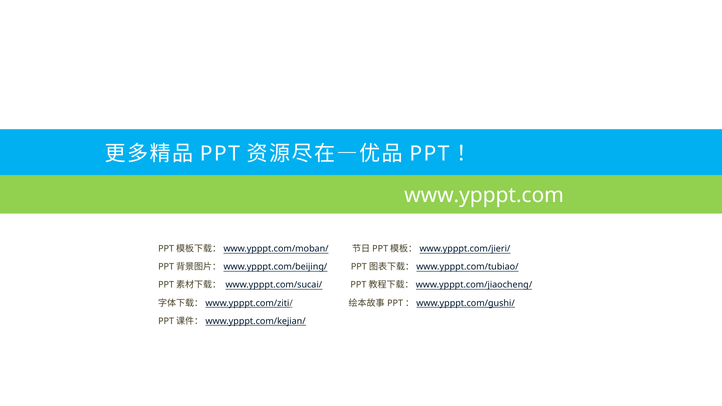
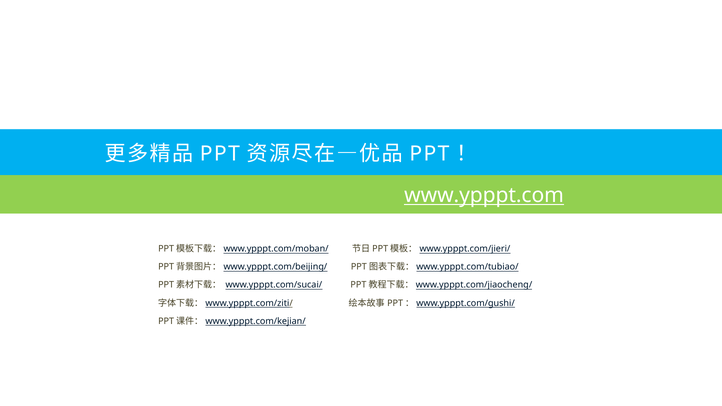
www.ypppt.com underline: none -> present
